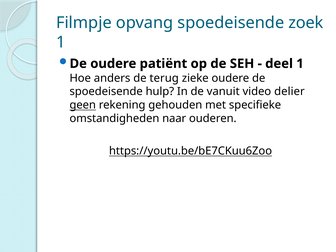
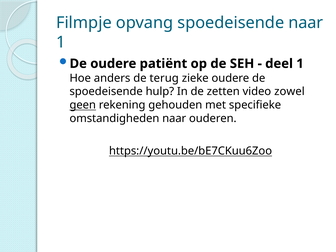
spoedeisende zoek: zoek -> naar
vanuit: vanuit -> zetten
delier: delier -> zowel
